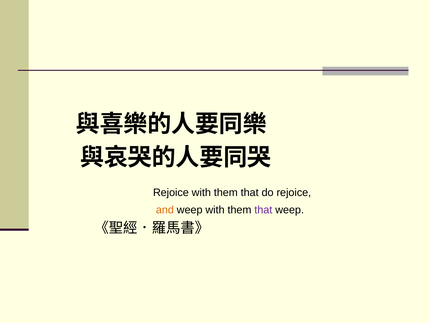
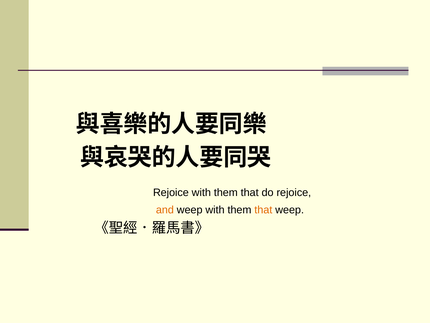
that at (263, 210) colour: purple -> orange
